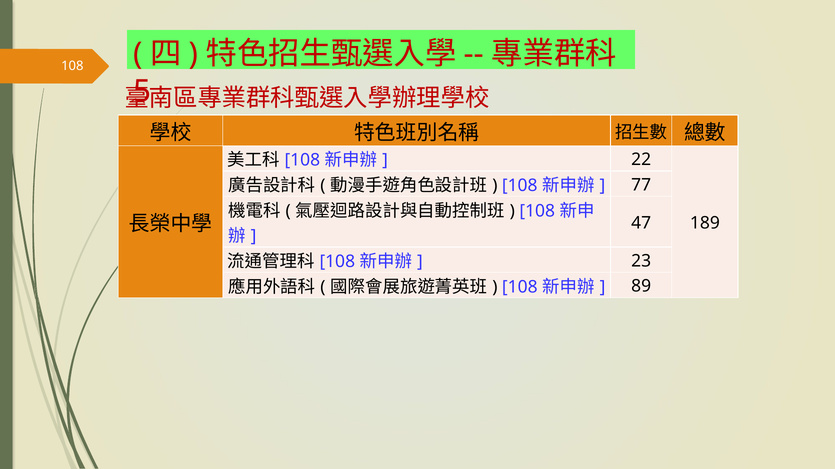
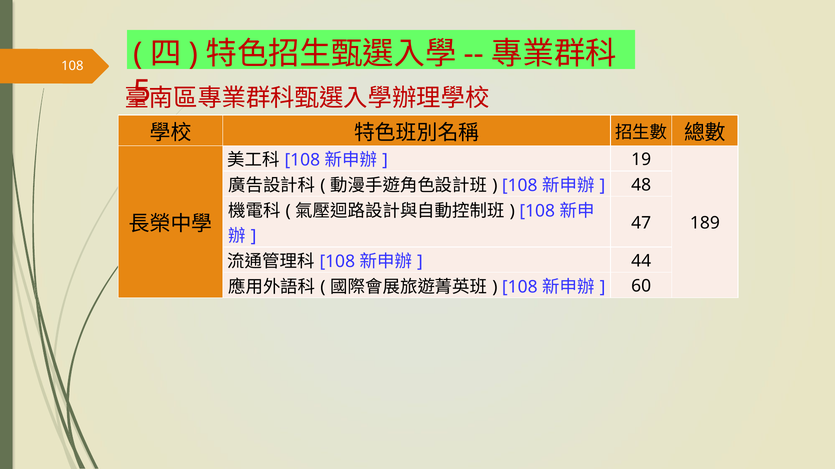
22: 22 -> 19
77: 77 -> 48
23: 23 -> 44
89: 89 -> 60
